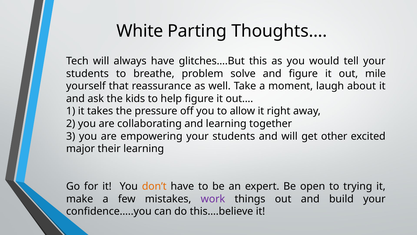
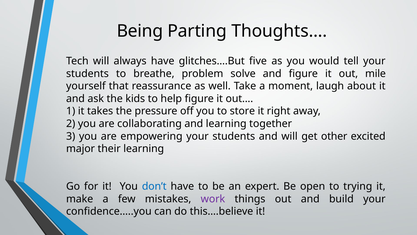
White: White -> Being
this: this -> five
allow: allow -> store
don’t colour: orange -> blue
